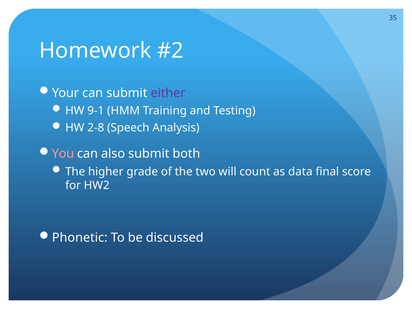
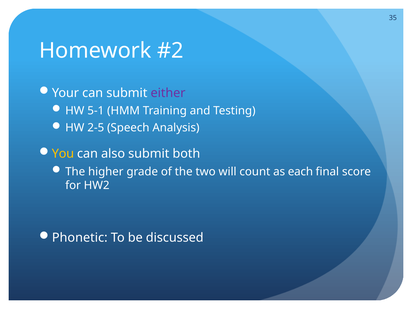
9-1: 9-1 -> 5-1
2-8: 2-8 -> 2-5
You colour: pink -> yellow
data: data -> each
